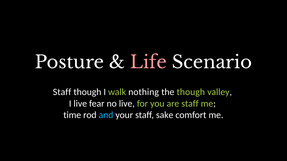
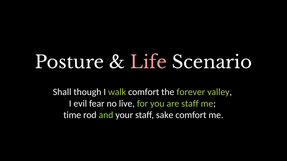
Staff at (62, 92): Staff -> Shall
walk nothing: nothing -> comfort
the though: though -> forever
I live: live -> evil
and colour: light blue -> light green
